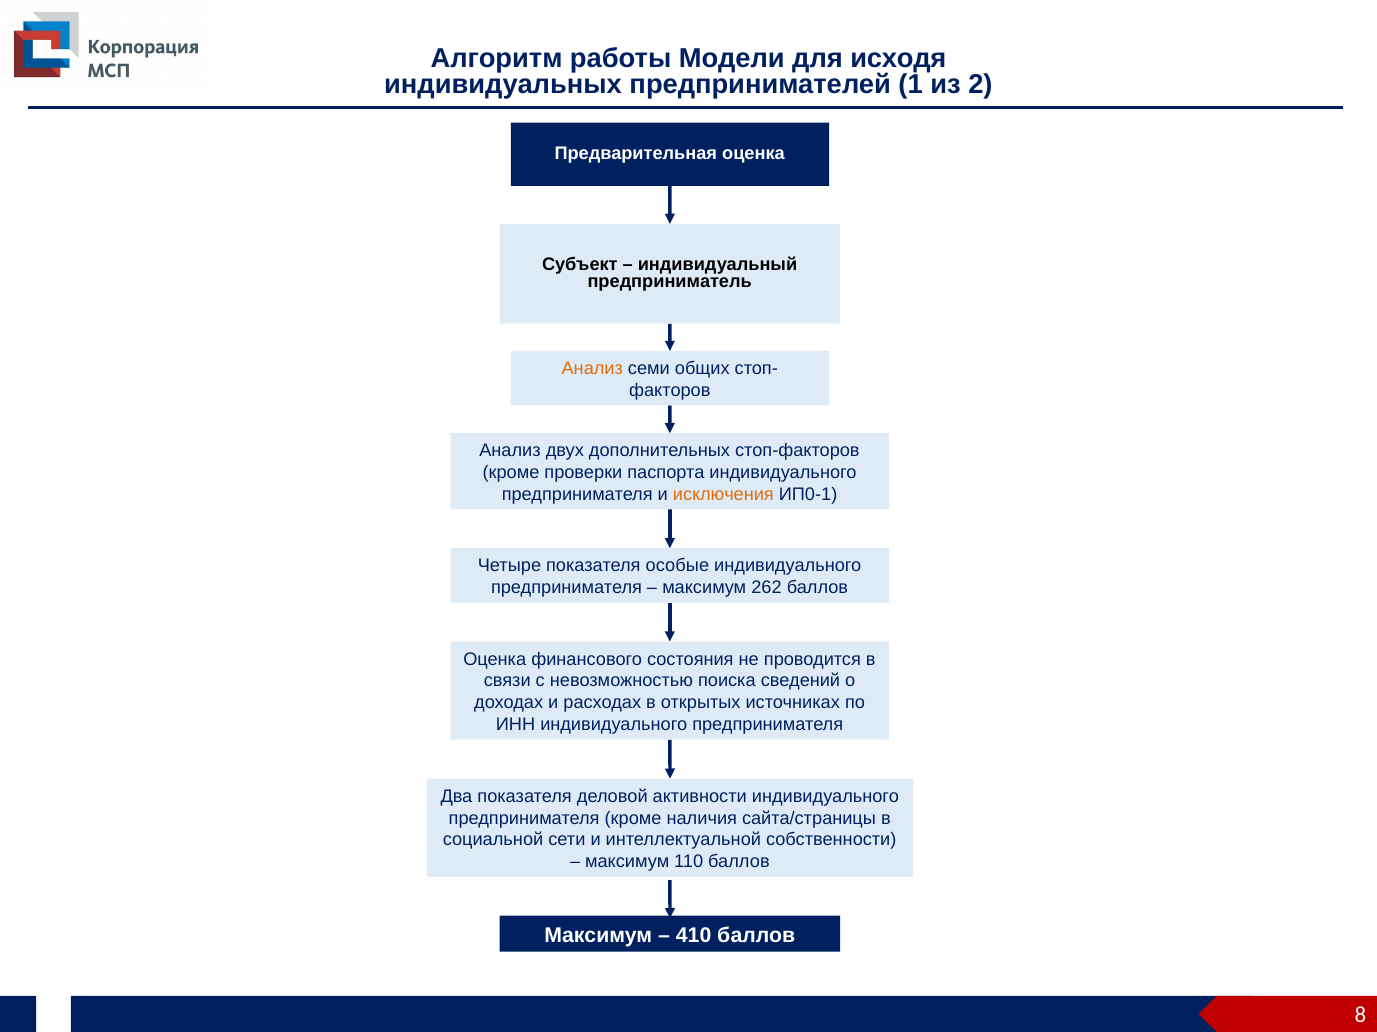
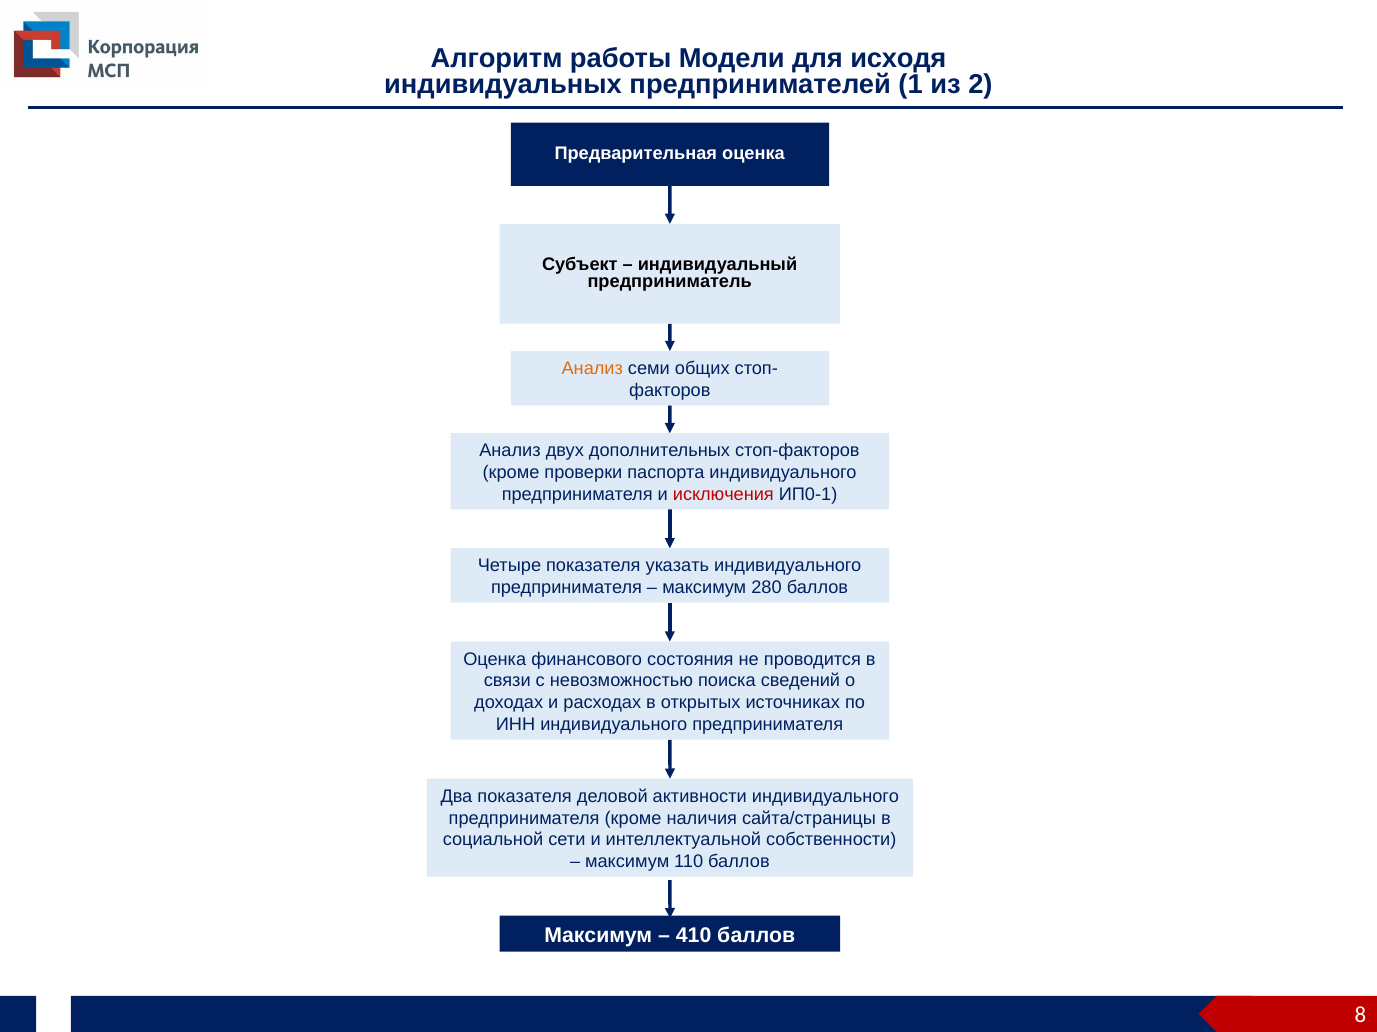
исключения colour: orange -> red
особые: особые -> указать
262: 262 -> 280
